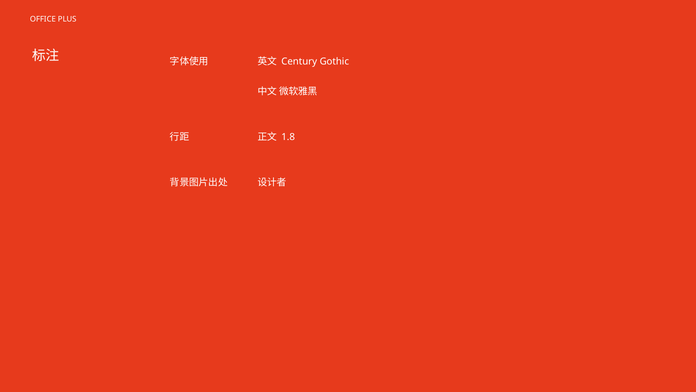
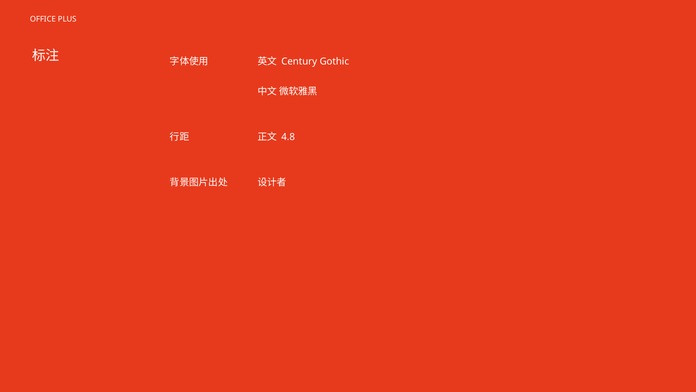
1.8: 1.8 -> 4.8
